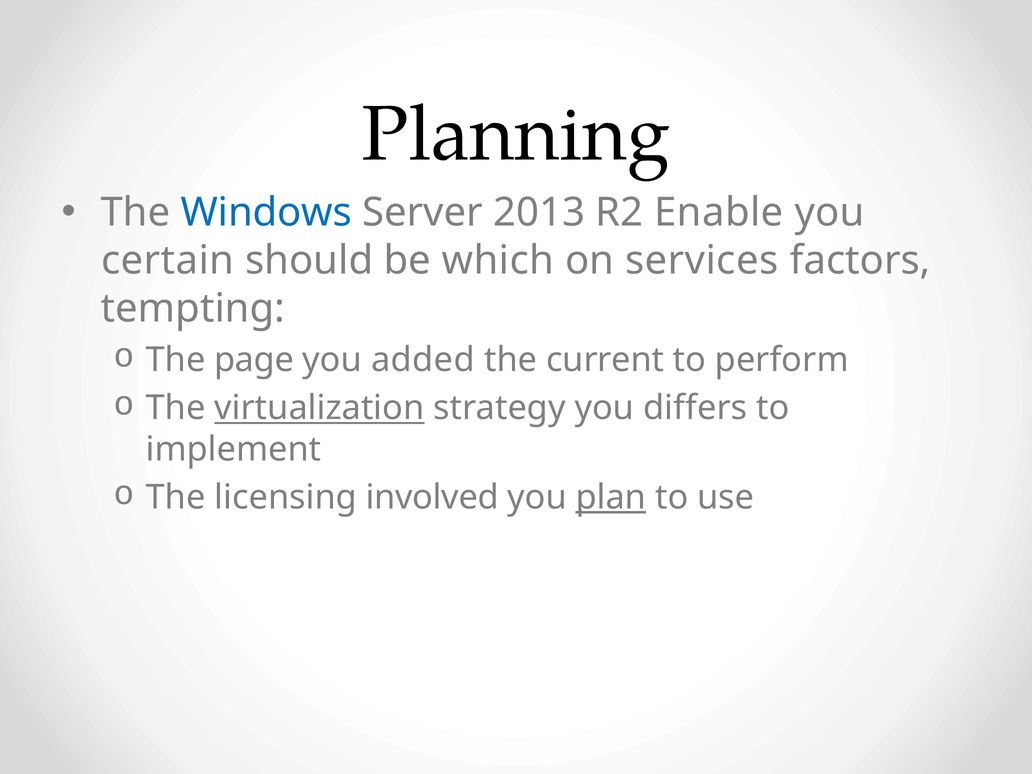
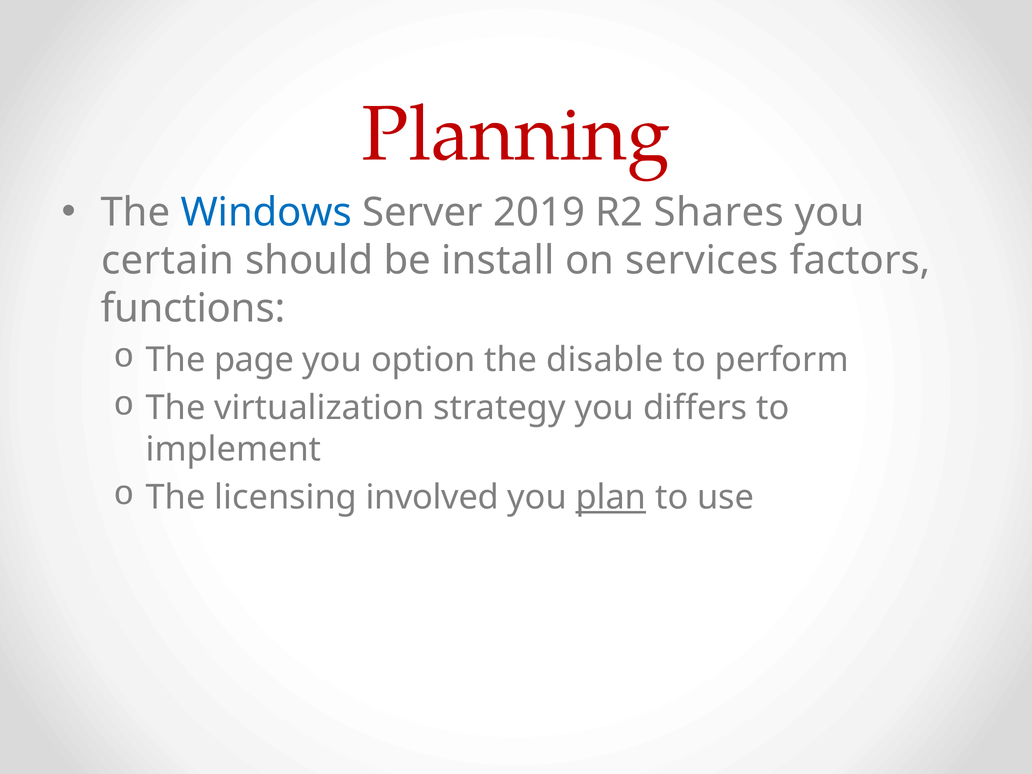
Planning colour: black -> red
2013: 2013 -> 2019
Enable: Enable -> Shares
which: which -> install
tempting: tempting -> functions
added: added -> option
current: current -> disable
virtualization underline: present -> none
